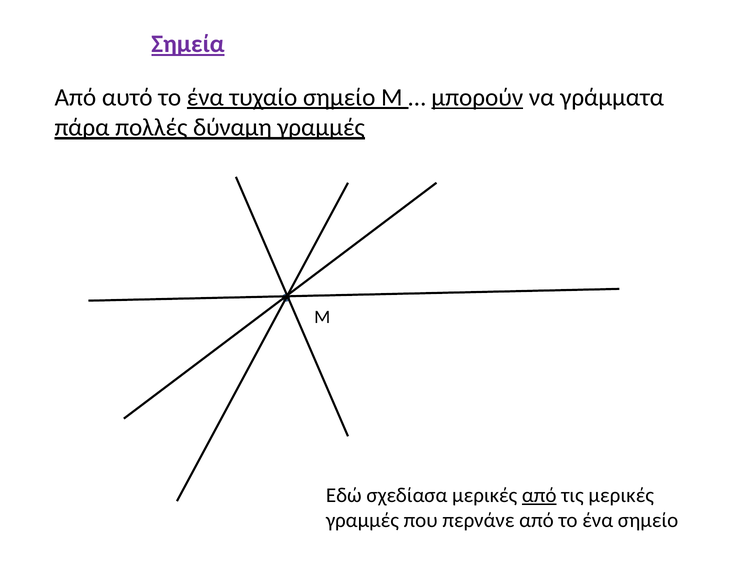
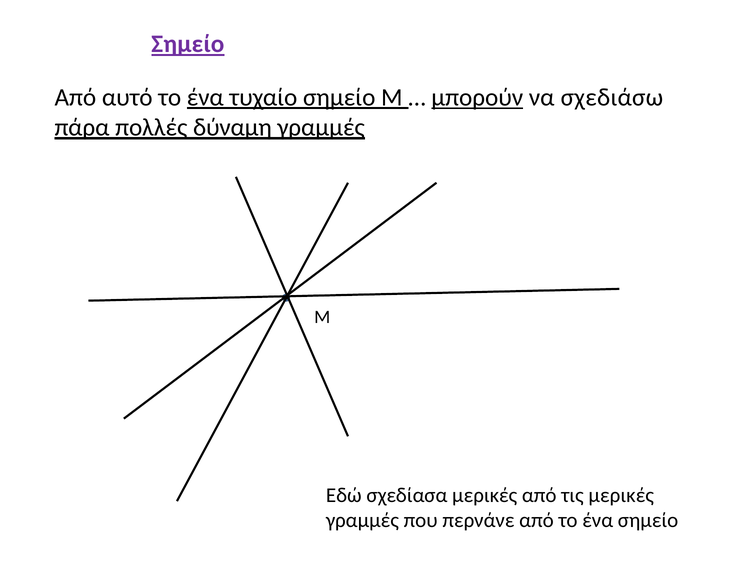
Σημεία at (188, 44): Σημεία -> Σημείο
γράμματα: γράμματα -> σχεδιάσω
από at (539, 496) underline: present -> none
